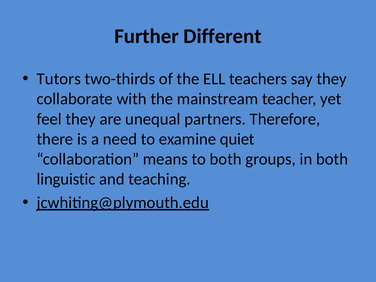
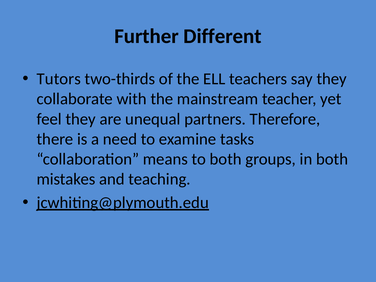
quiet: quiet -> tasks
linguistic: linguistic -> mistakes
